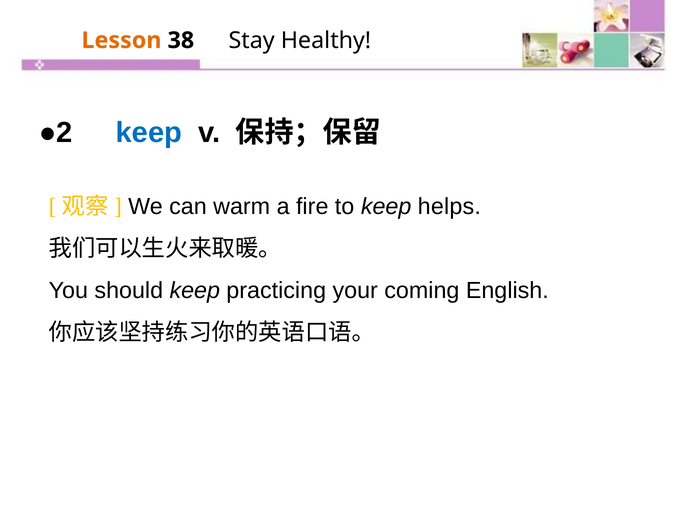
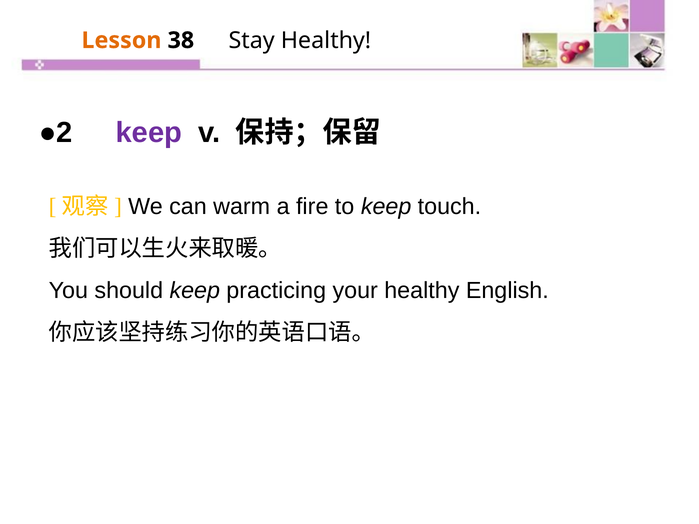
keep at (149, 133) colour: blue -> purple
helps: helps -> touch
your coming: coming -> healthy
